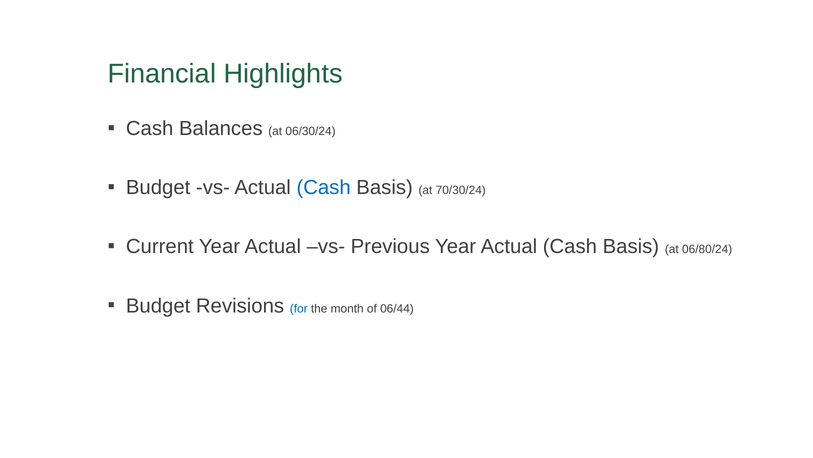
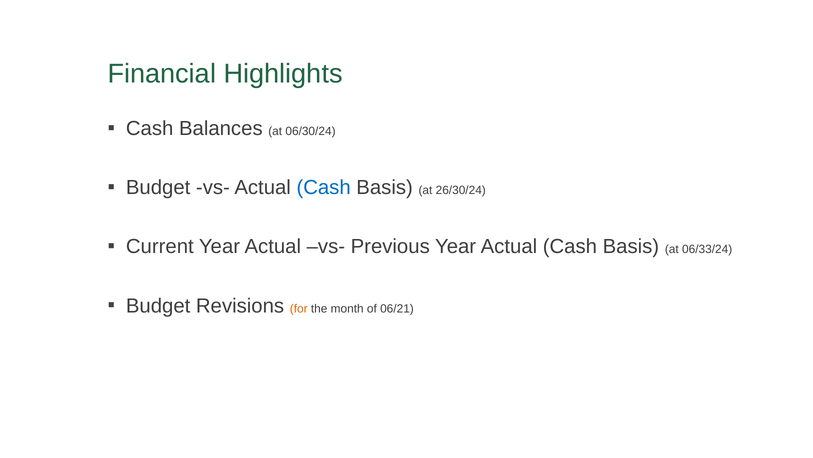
70/30/24: 70/30/24 -> 26/30/24
06/80/24: 06/80/24 -> 06/33/24
for colour: blue -> orange
06/44: 06/44 -> 06/21
